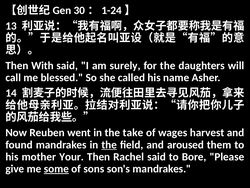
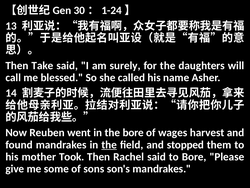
With: With -> Take
the take: take -> bore
aroused: aroused -> stopped
Your: Your -> Took
some underline: present -> none
